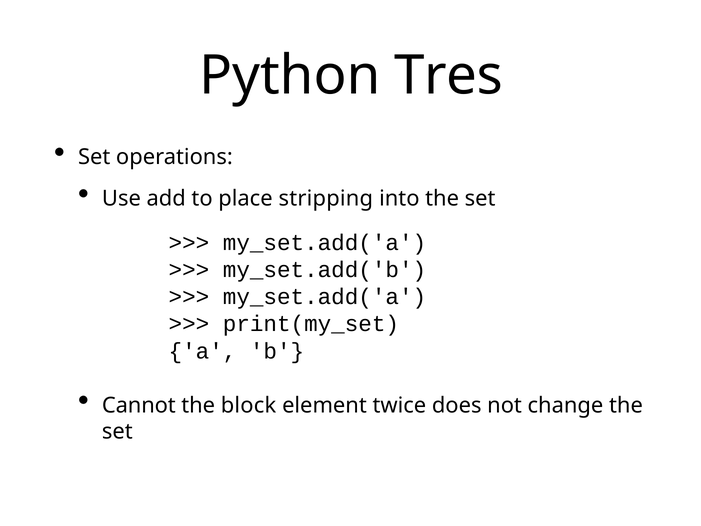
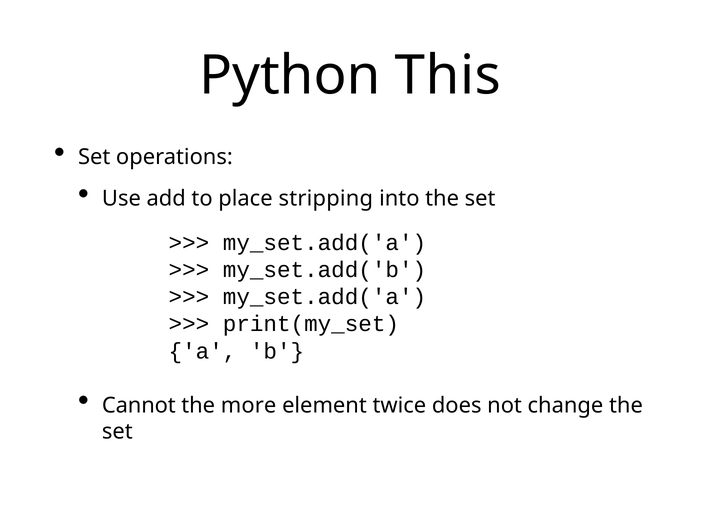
Tres: Tres -> This
block: block -> more
